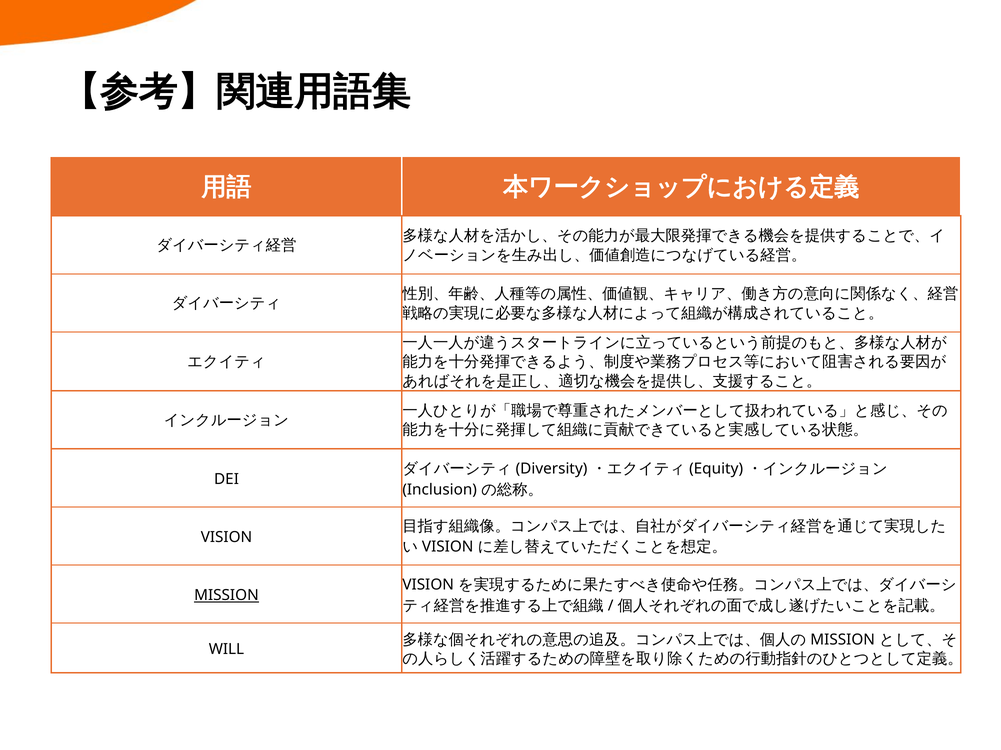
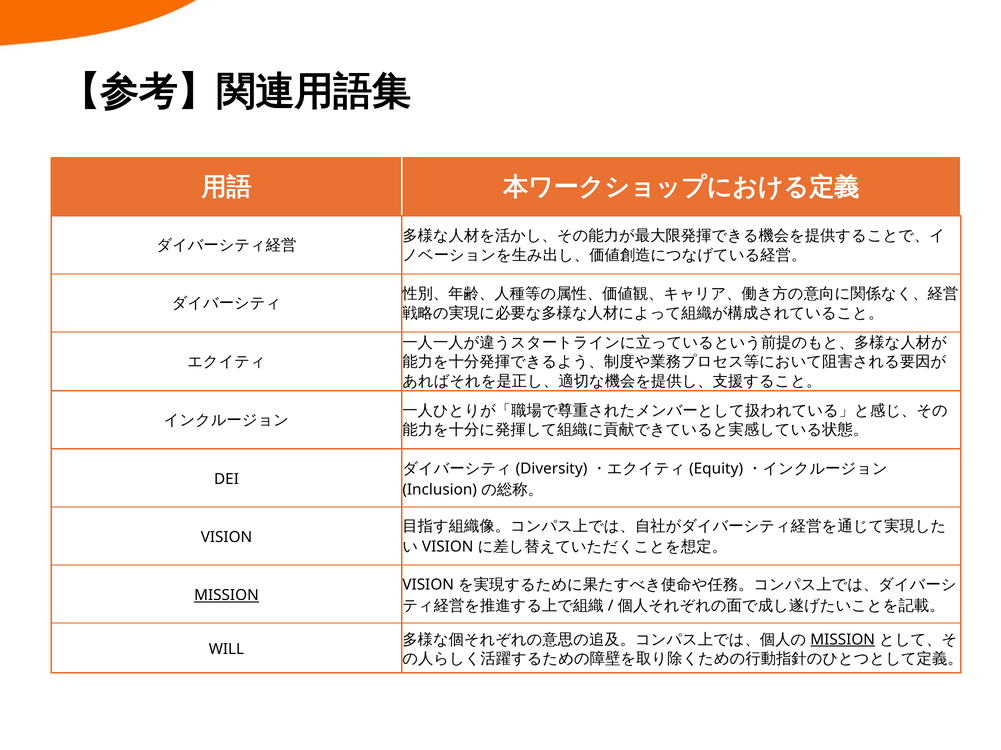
MISSION at (843, 640) underline: none -> present
